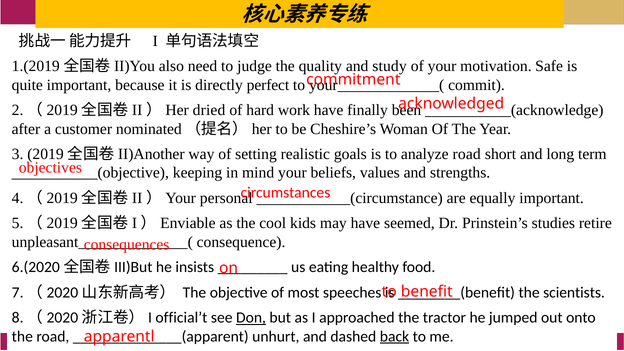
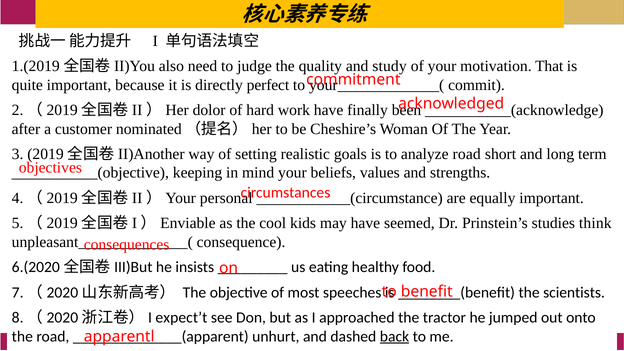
Safe: Safe -> That
dried: dried -> dolor
retire: retire -> think
official’t: official’t -> expect’t
Don underline: present -> none
